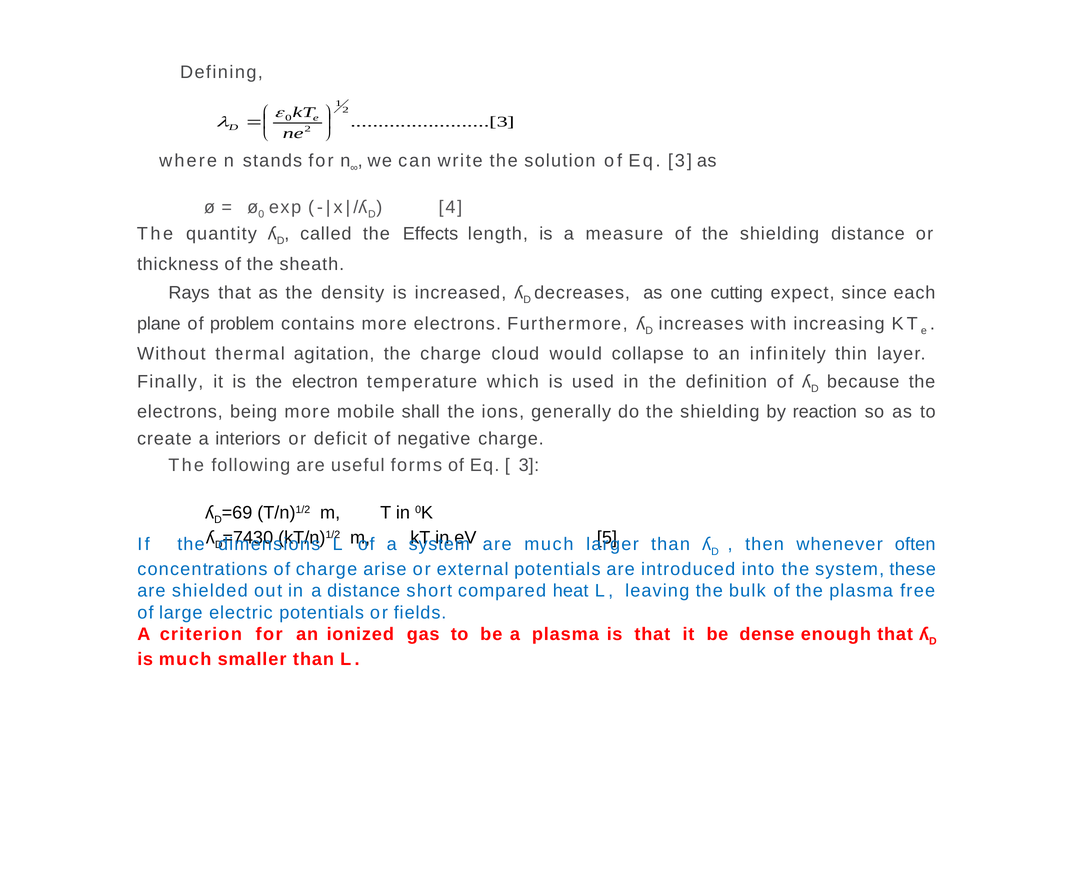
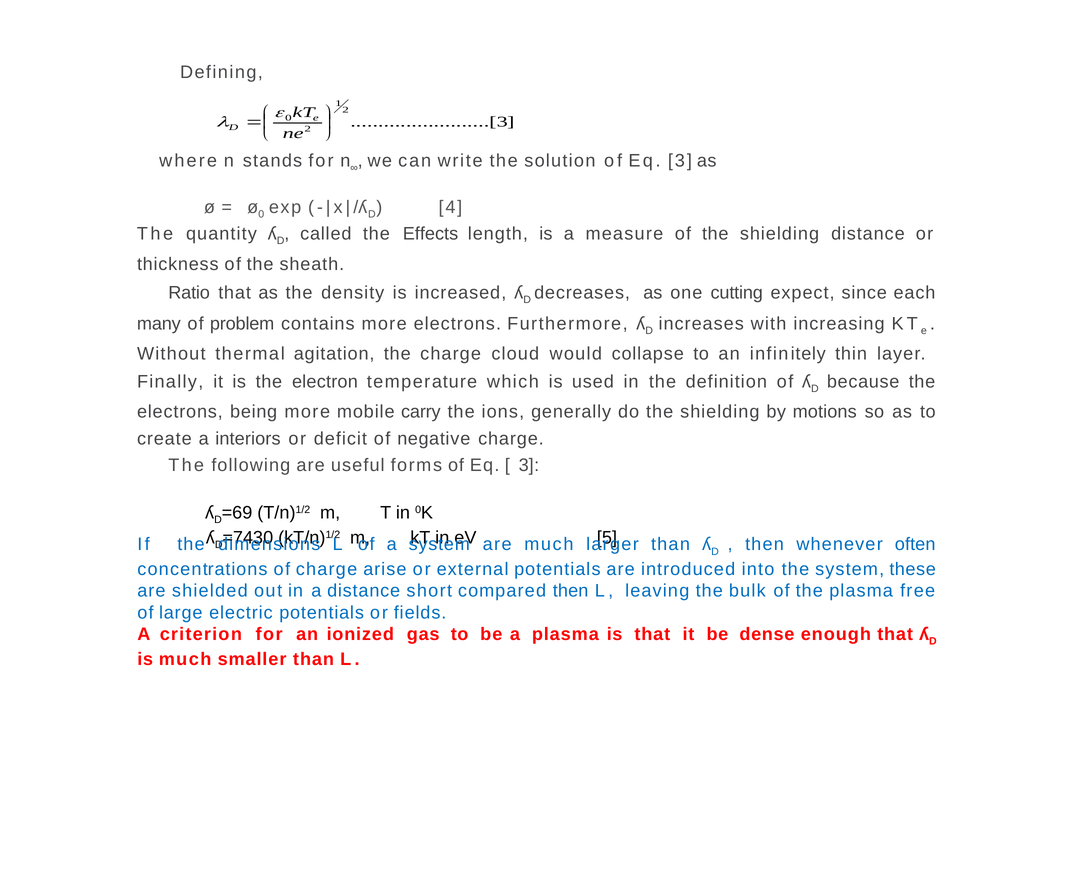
Rays: Rays -> Ratio
plane: plane -> many
shall: shall -> carry
reaction: reaction -> motions
compared heat: heat -> then
